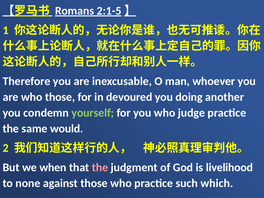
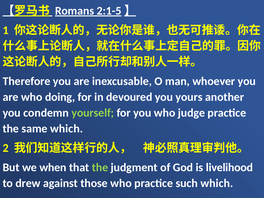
who those: those -> doing
doing: doing -> yours
same would: would -> which
the at (100, 167) colour: pink -> light green
none: none -> drew
